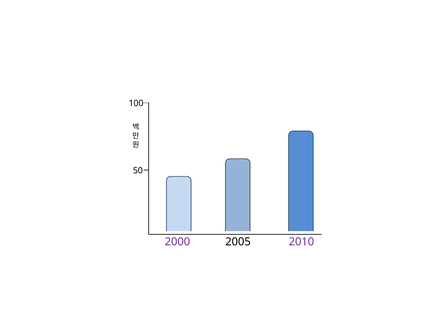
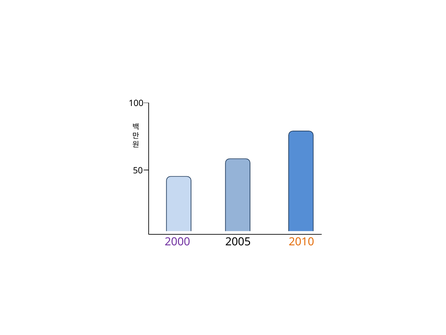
2010 colour: purple -> orange
